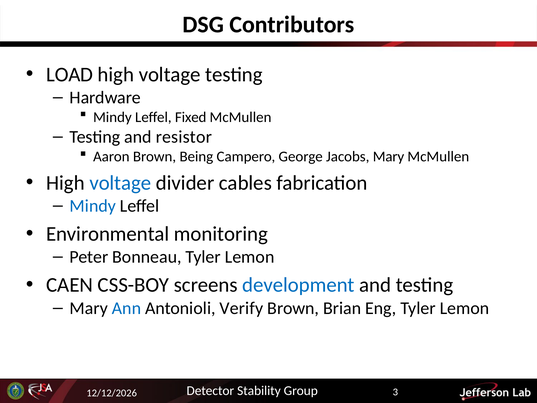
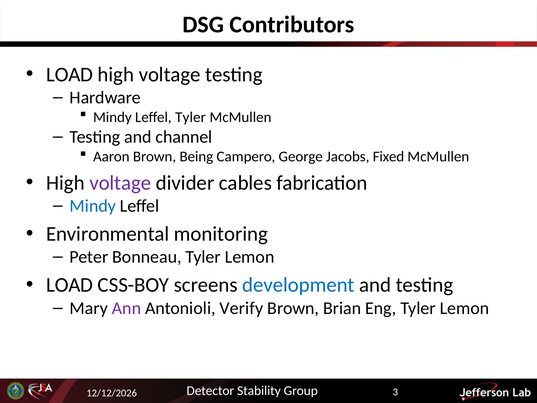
Leffel Fixed: Fixed -> Tyler
resistor: resistor -> channel
Jacobs Mary: Mary -> Fixed
voltage at (120, 183) colour: blue -> purple
CAEN at (70, 285): CAEN -> LOAD
Ann colour: blue -> purple
